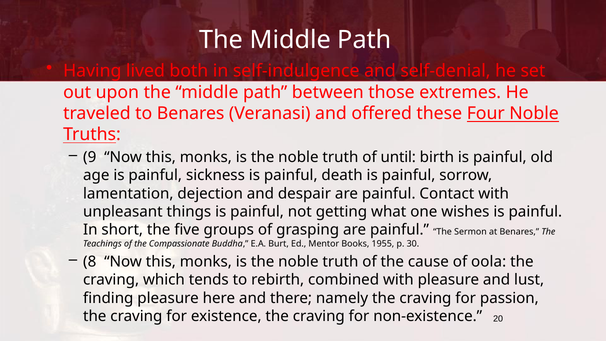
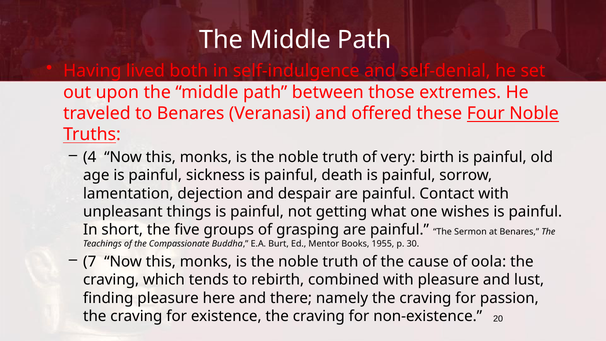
9: 9 -> 4
until: until -> very
8: 8 -> 7
